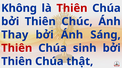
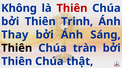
Chúc: Chúc -> Trinh
Thiên at (17, 49) colour: red -> black
sinh: sinh -> tràn
